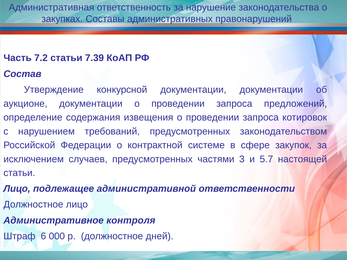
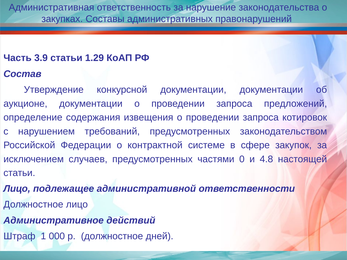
7.2: 7.2 -> 3.9
7.39: 7.39 -> 1.29
3: 3 -> 0
5.7: 5.7 -> 4.8
контроля: контроля -> действий
6: 6 -> 1
